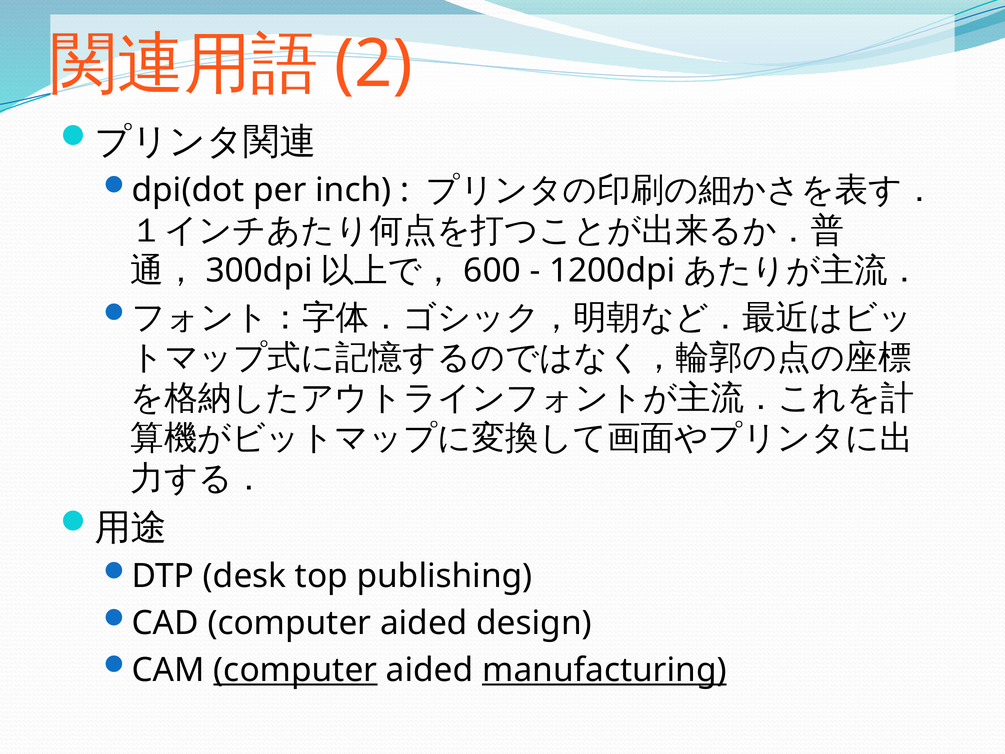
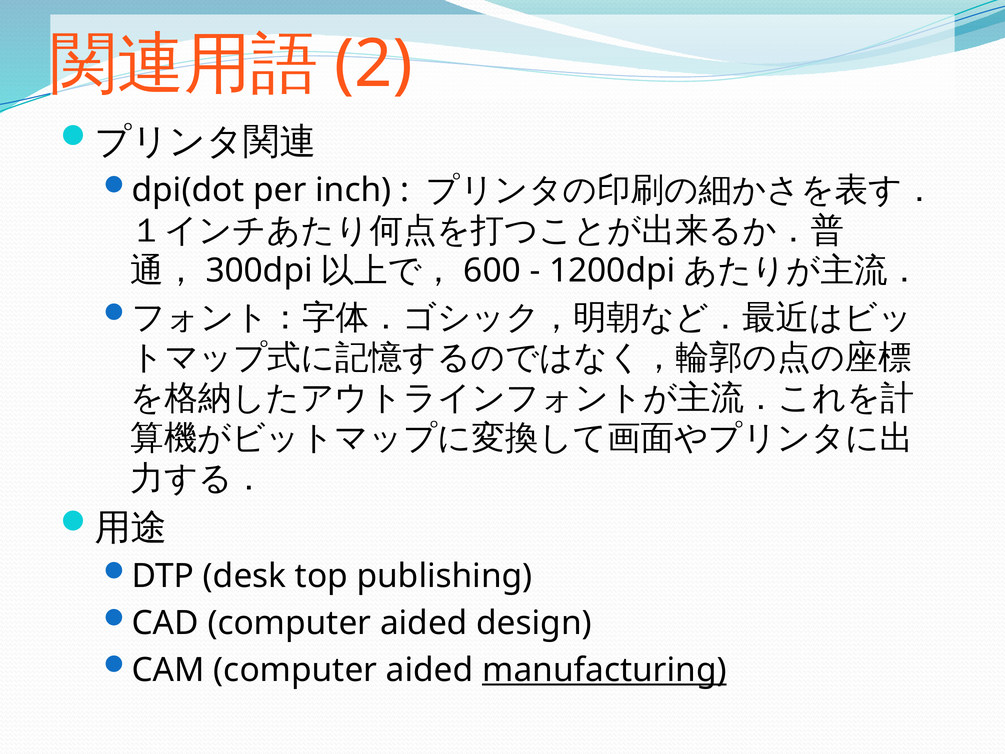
computer at (295, 670) underline: present -> none
